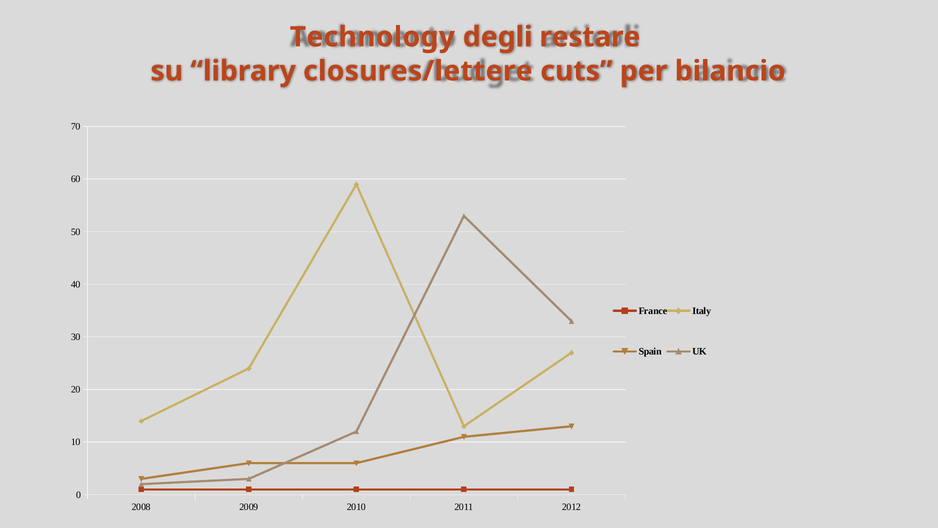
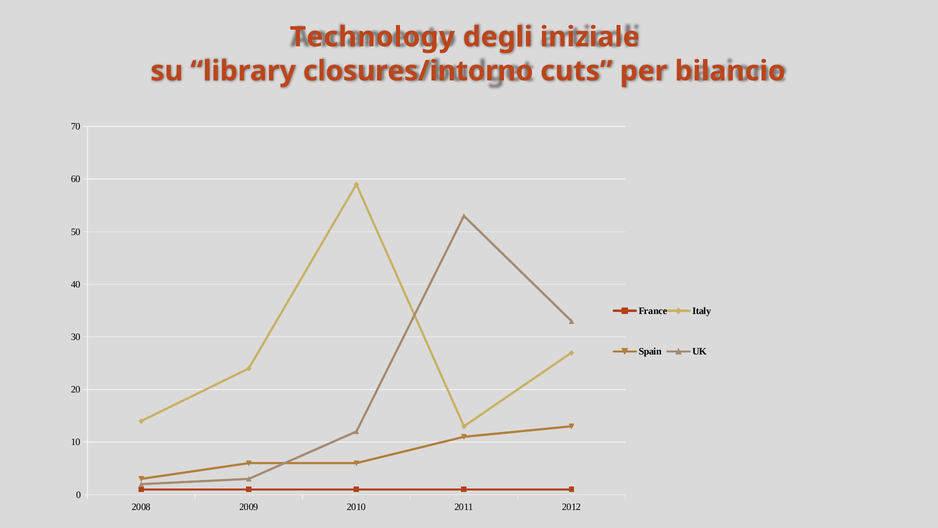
restare: restare -> iniziale
closures/lettere: closures/lettere -> closures/intorno
